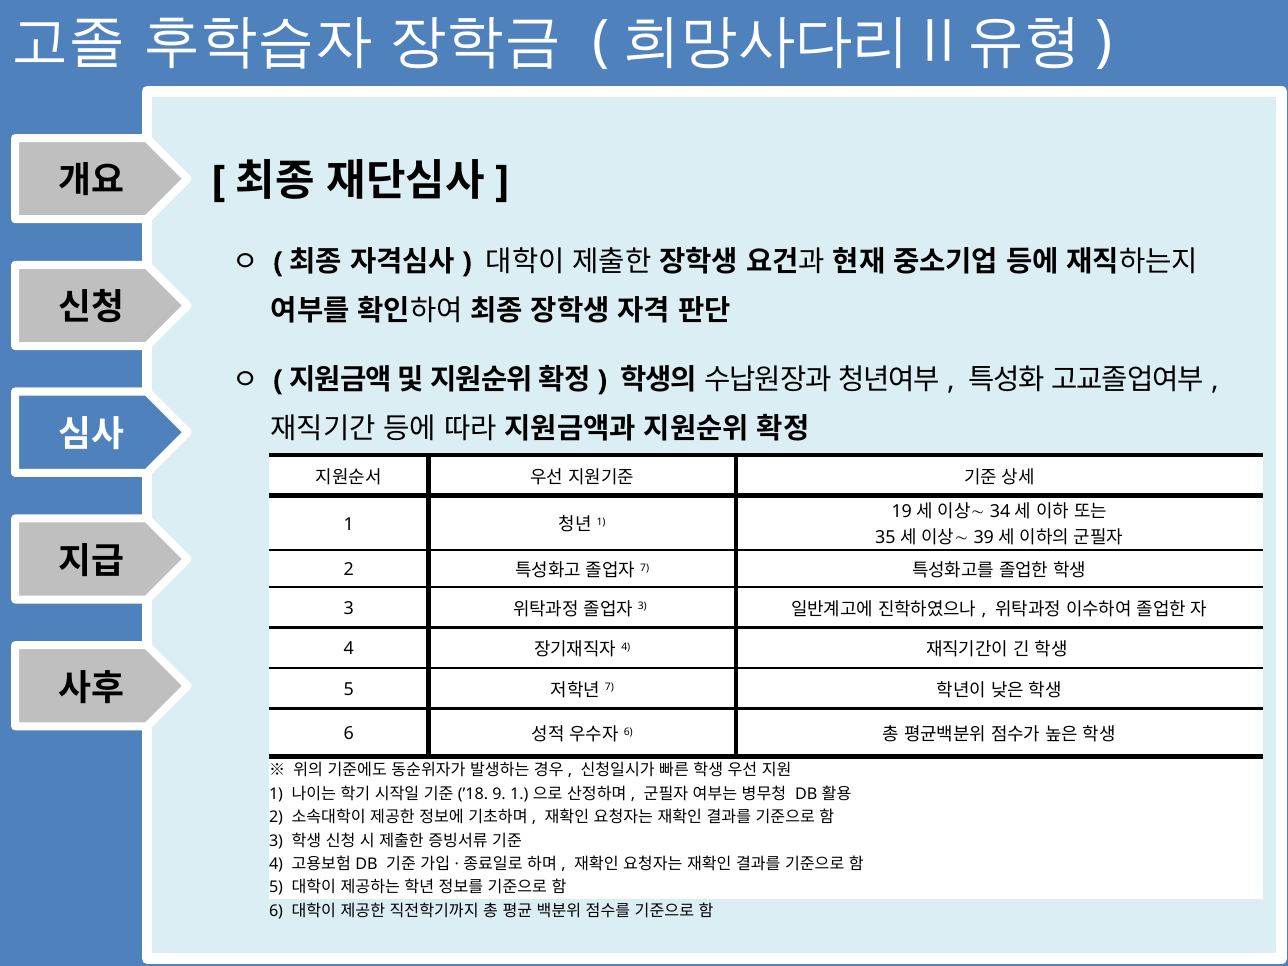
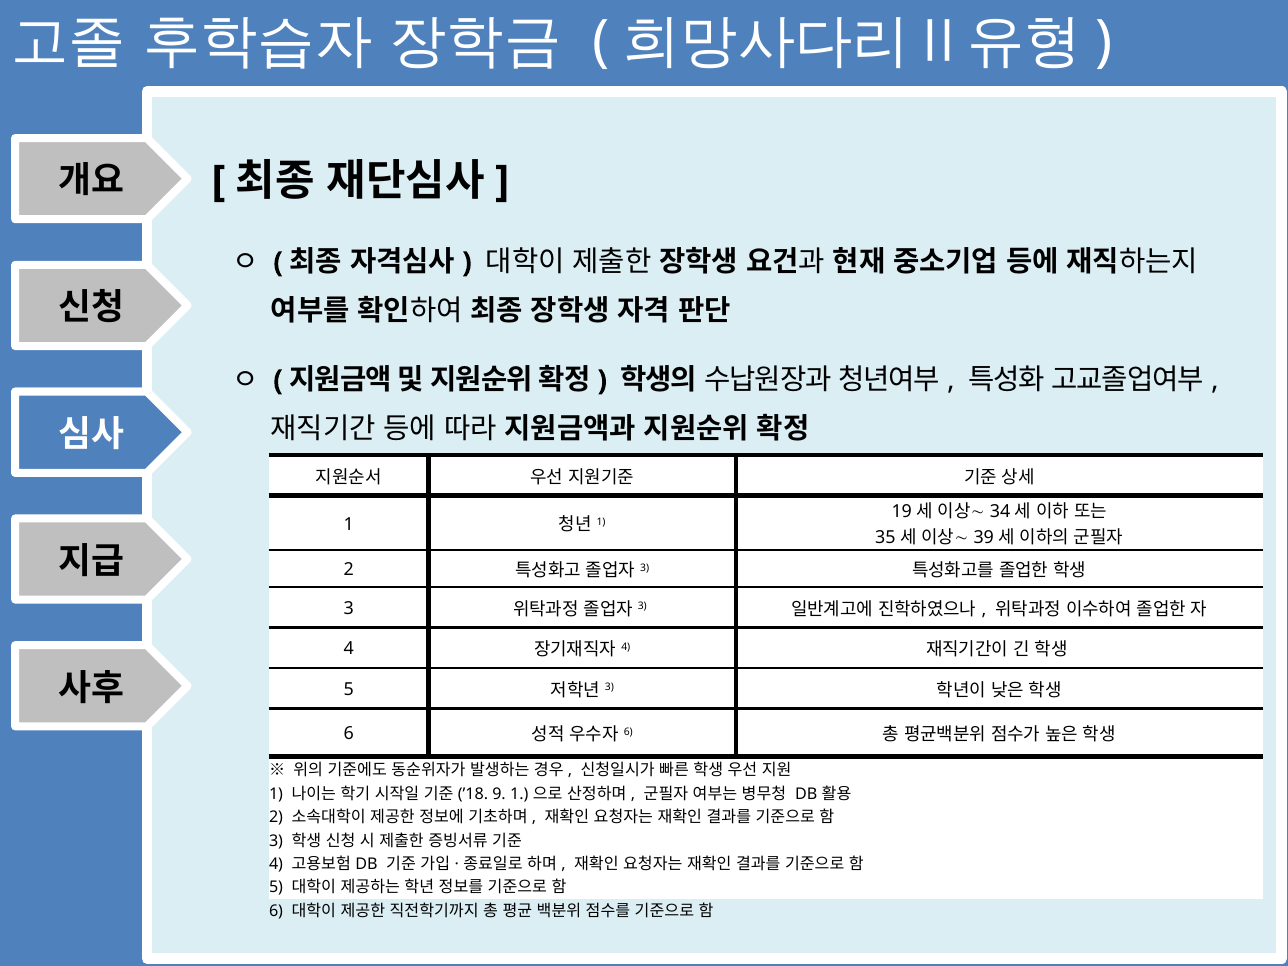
7 at (645, 568): 7 -> 3
7 at (609, 687): 7 -> 3
